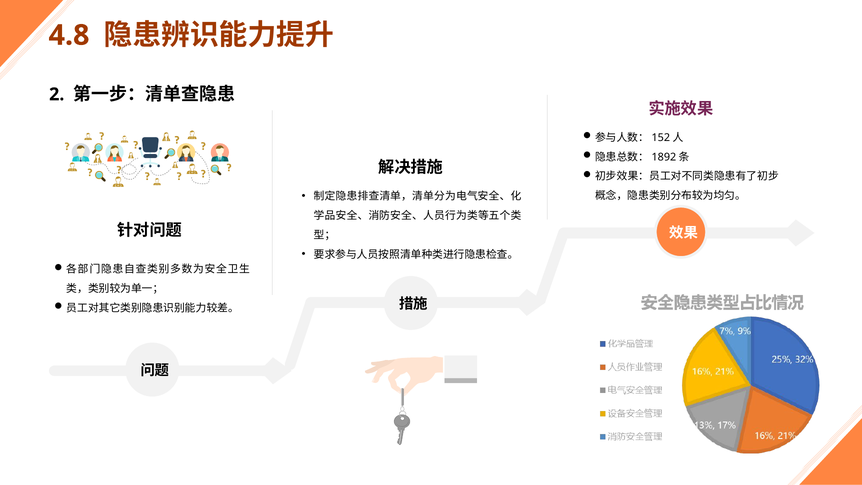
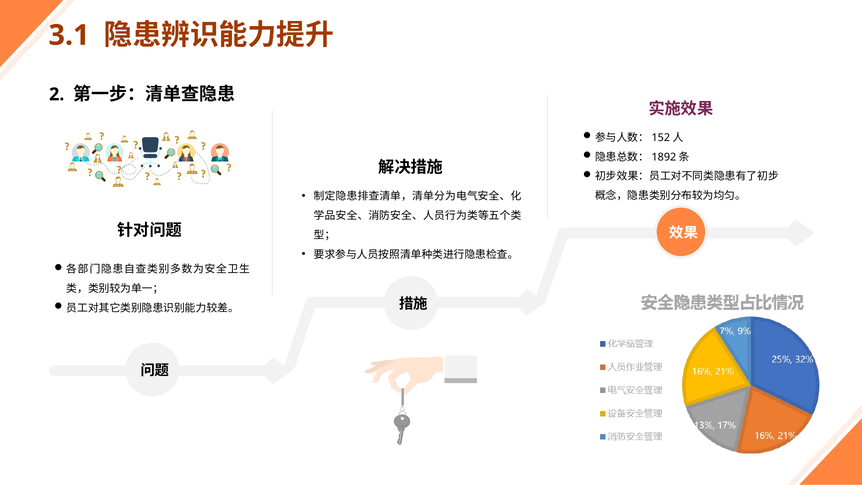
4.8: 4.8 -> 3.1
